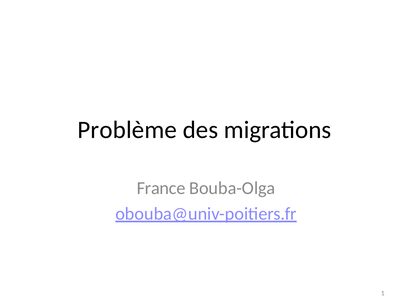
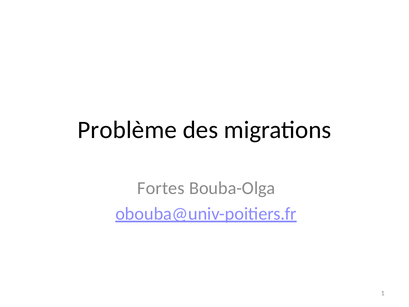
France: France -> Fortes
